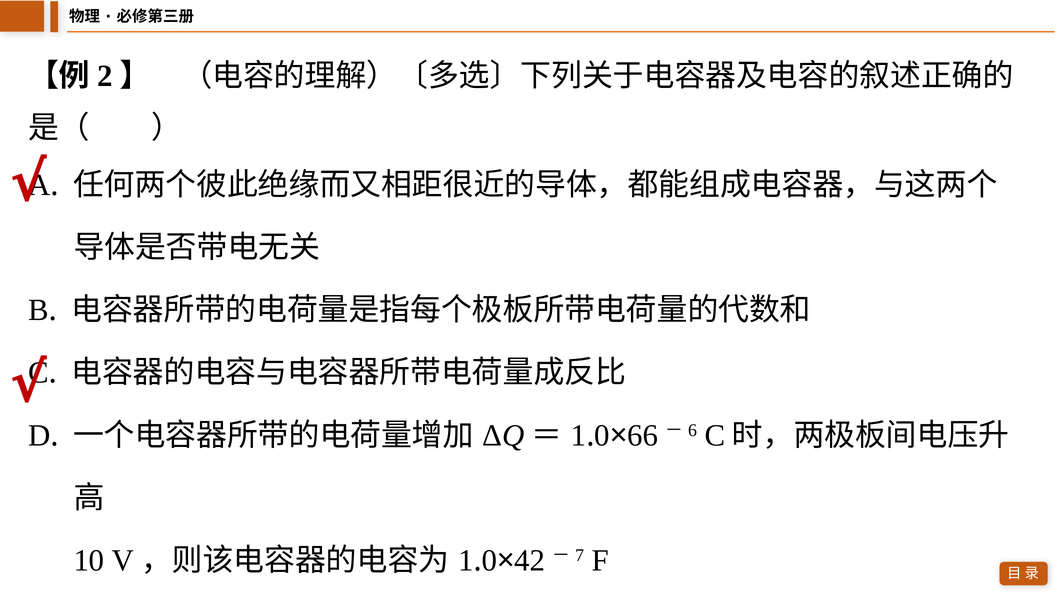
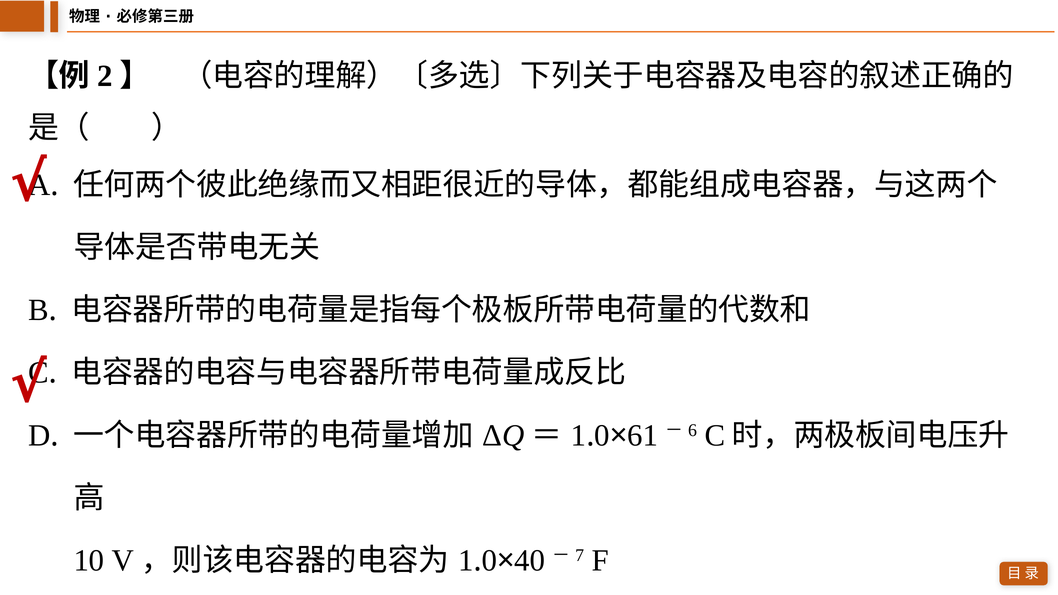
66: 66 -> 61
42: 42 -> 40
